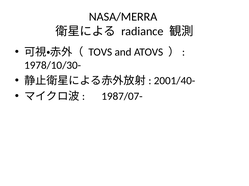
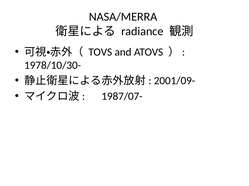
2001/40-: 2001/40- -> 2001/09-
